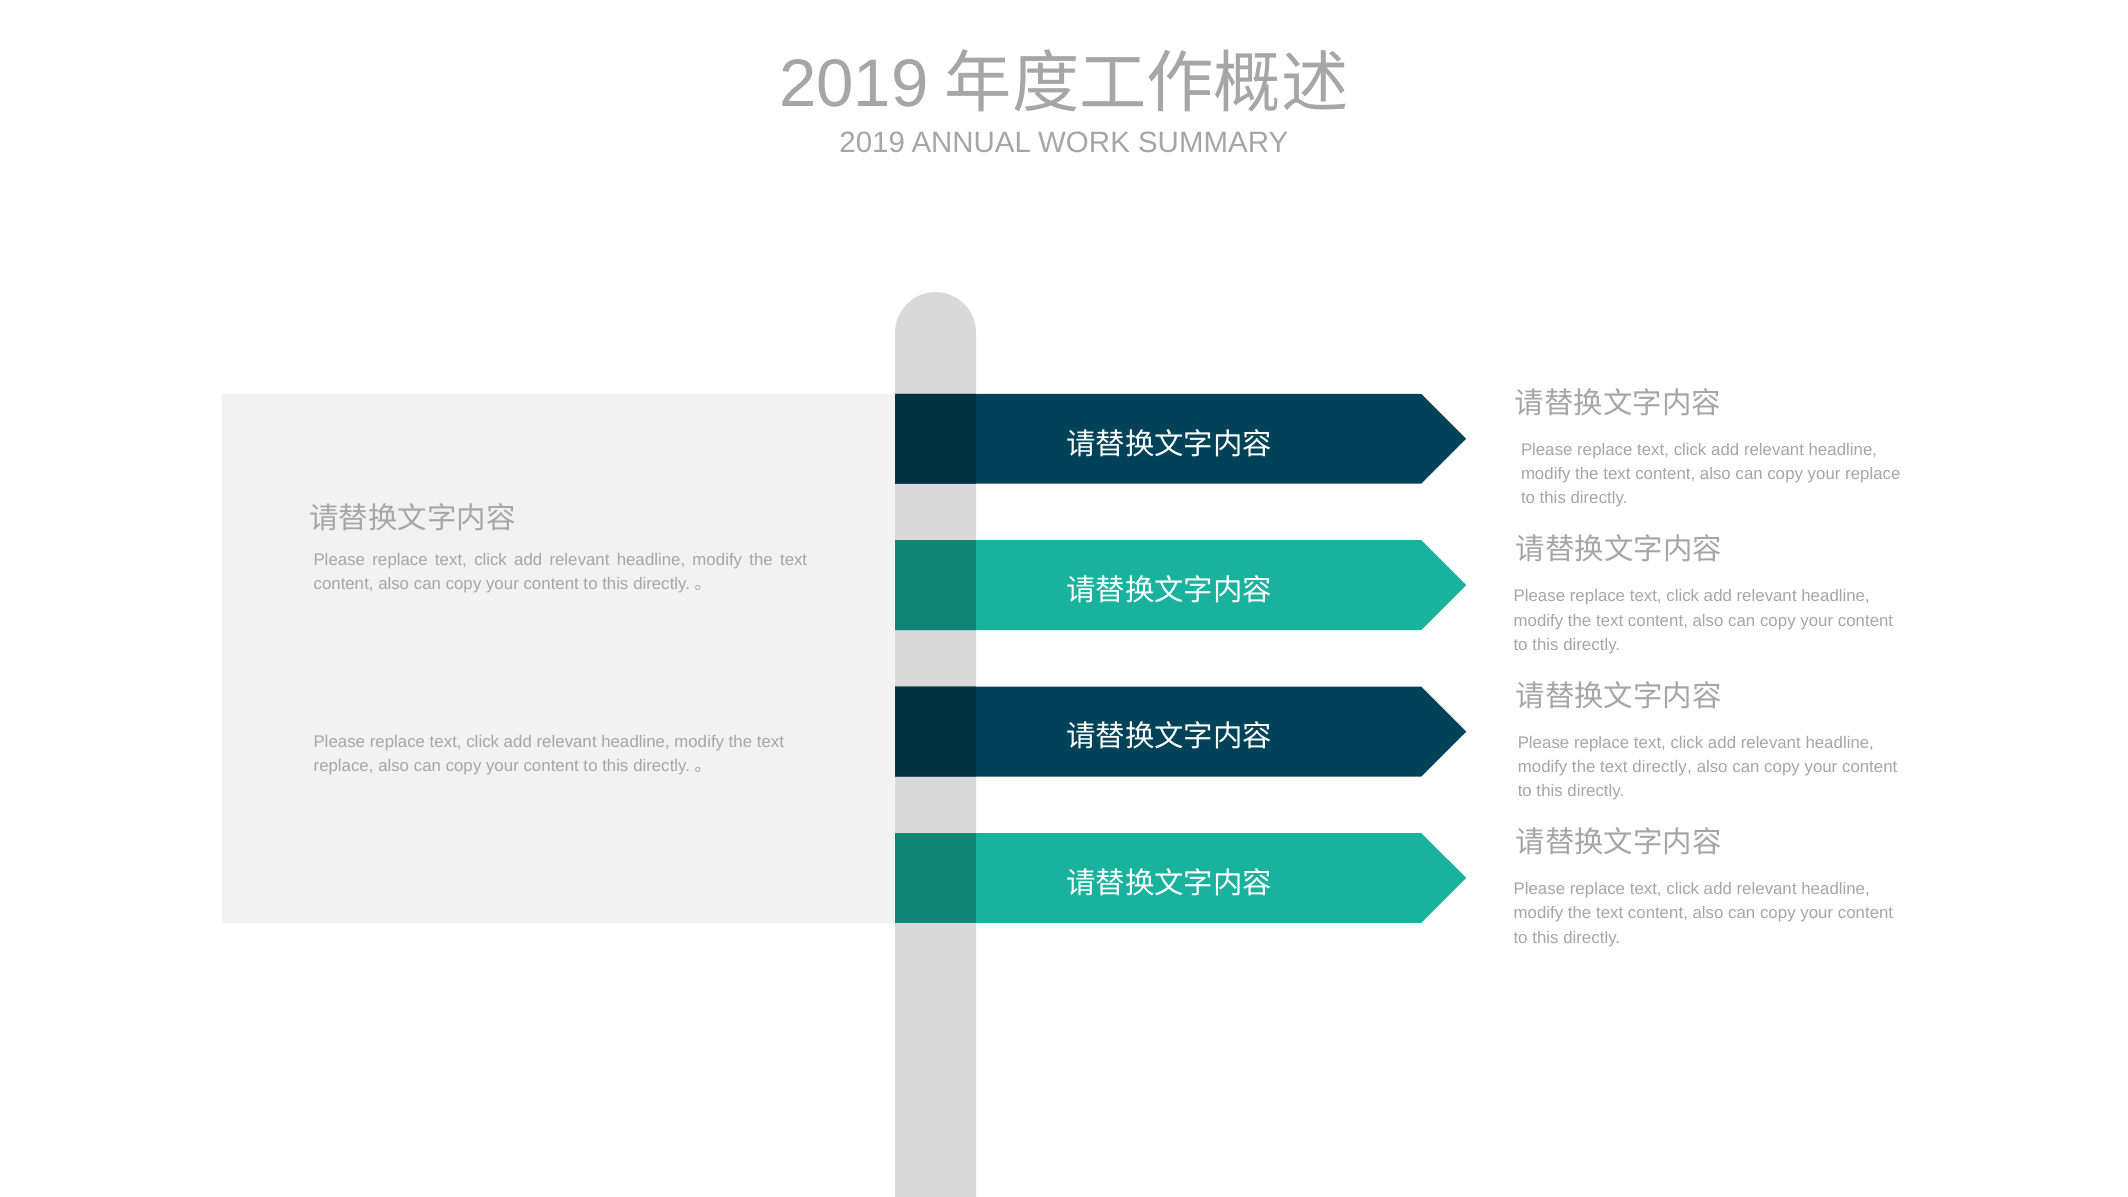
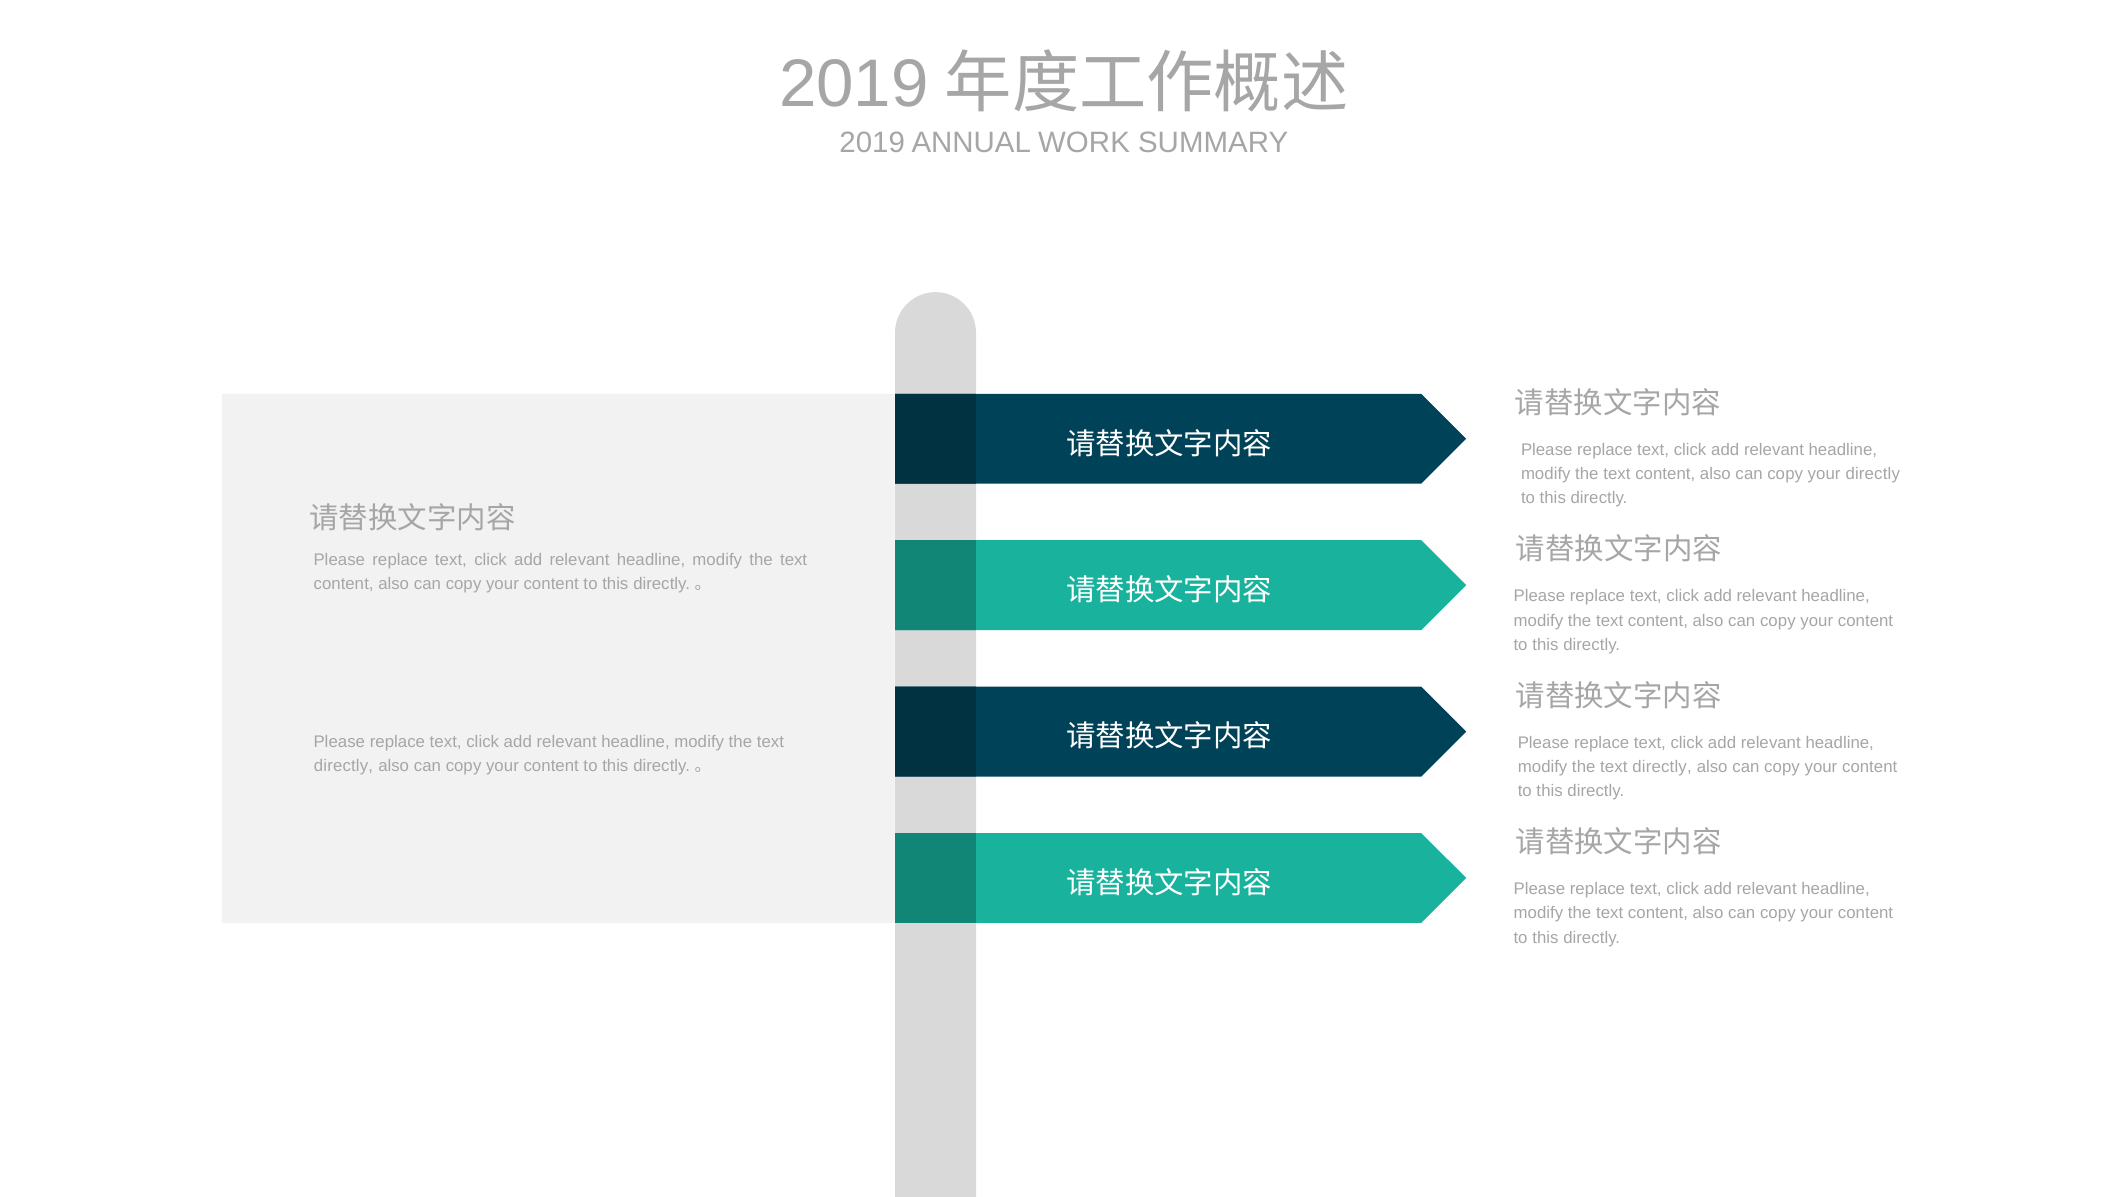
your replace: replace -> directly
replace at (344, 766): replace -> directly
